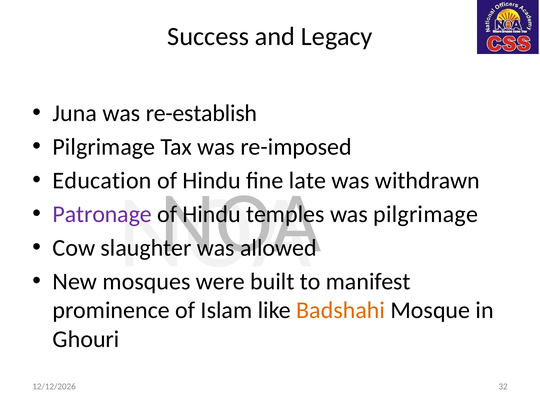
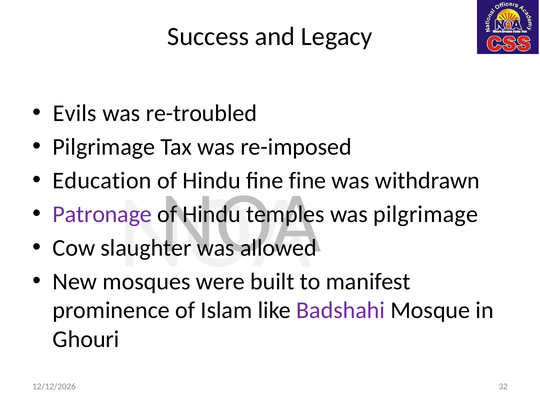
Juna: Juna -> Evils
re-establish: re-establish -> re-troubled
fine late: late -> fine
Badshahi colour: orange -> purple
